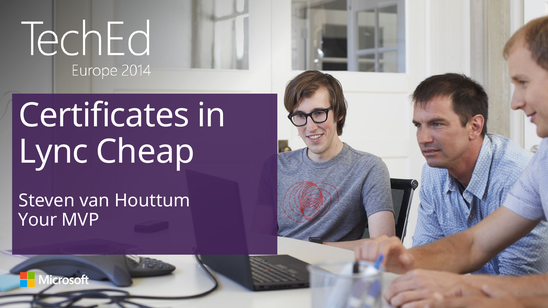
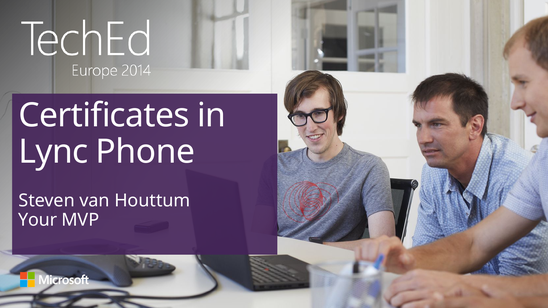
Cheap: Cheap -> Phone
